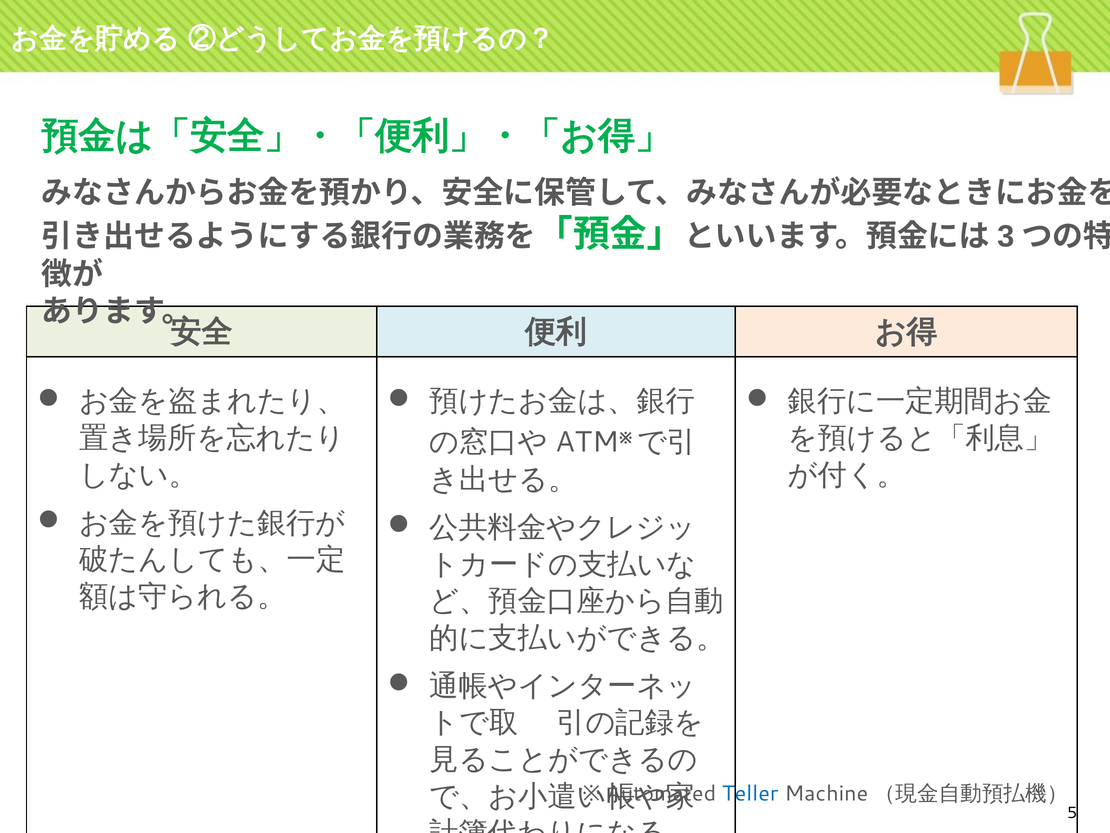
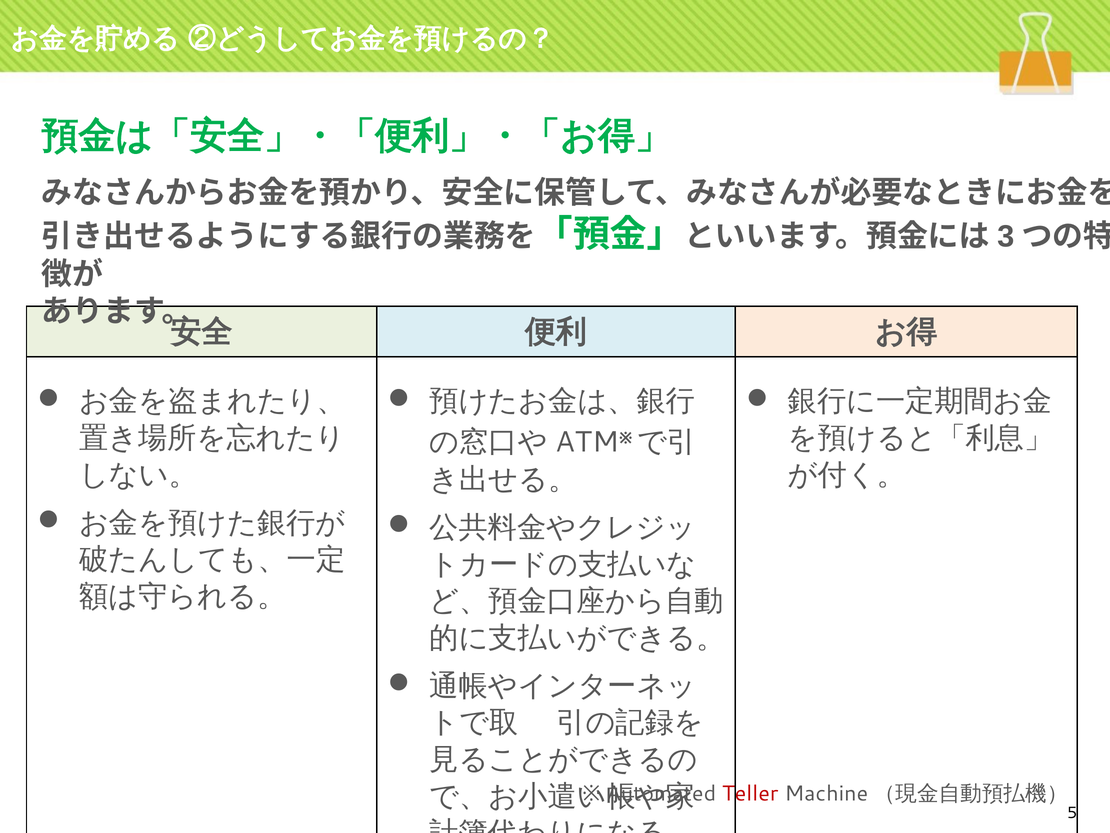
Teller colour: blue -> red
